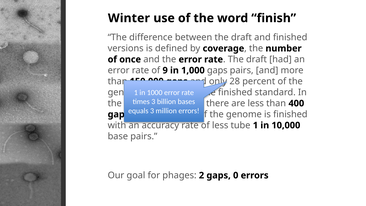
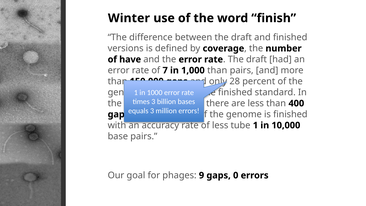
once: once -> have
9: 9 -> 7
1,000 gaps: gaps -> than
2: 2 -> 9
